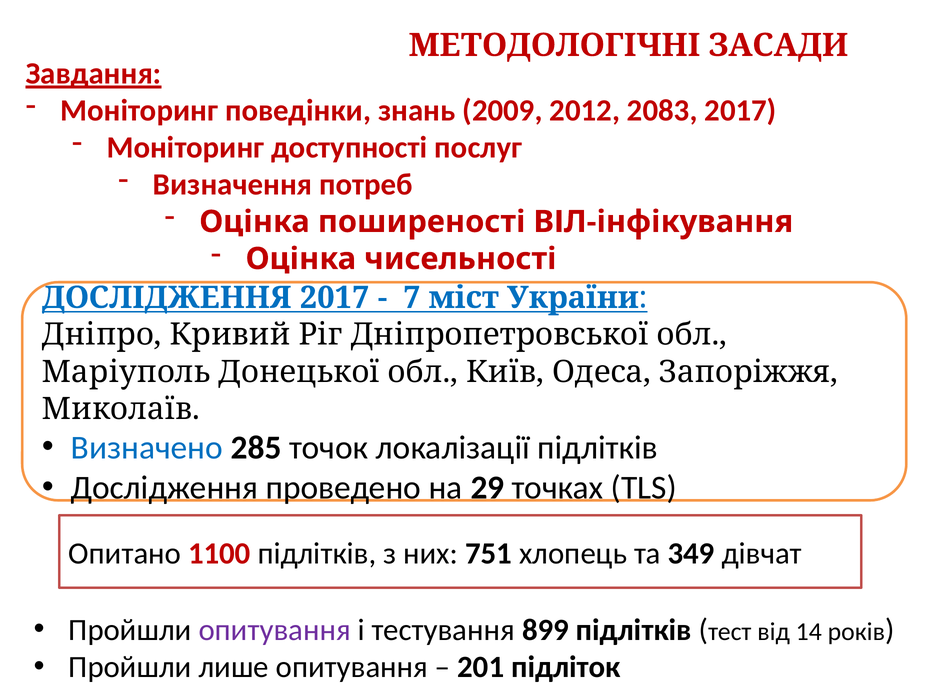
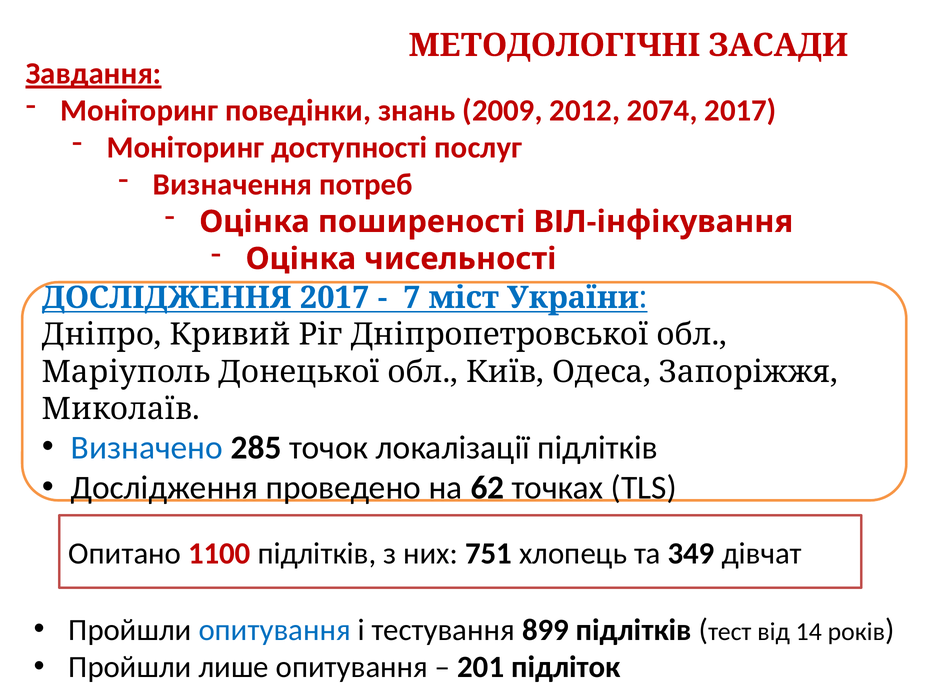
2083: 2083 -> 2074
29: 29 -> 62
опитування at (275, 630) colour: purple -> blue
